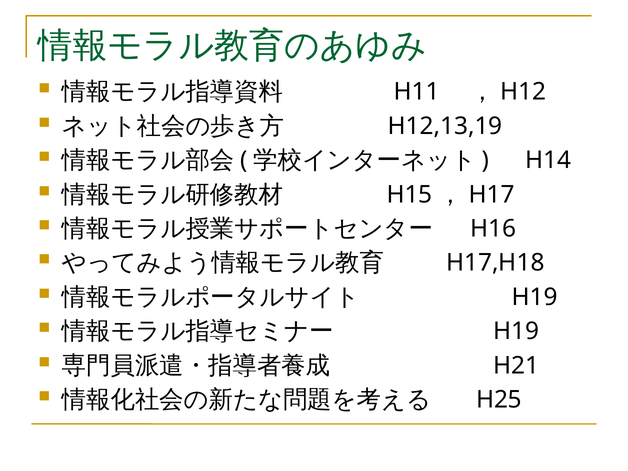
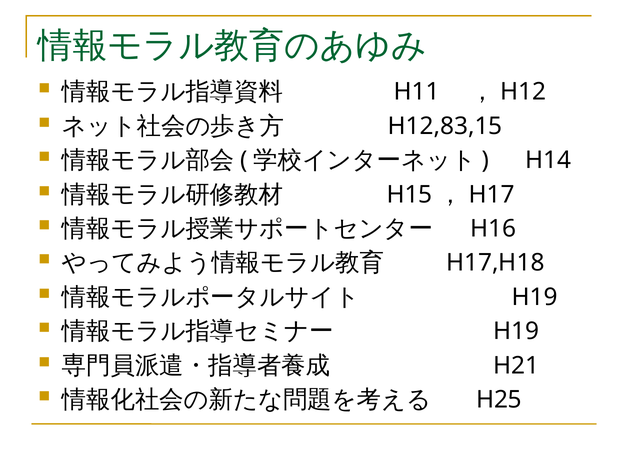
H12,13,19: H12,13,19 -> H12,83,15
